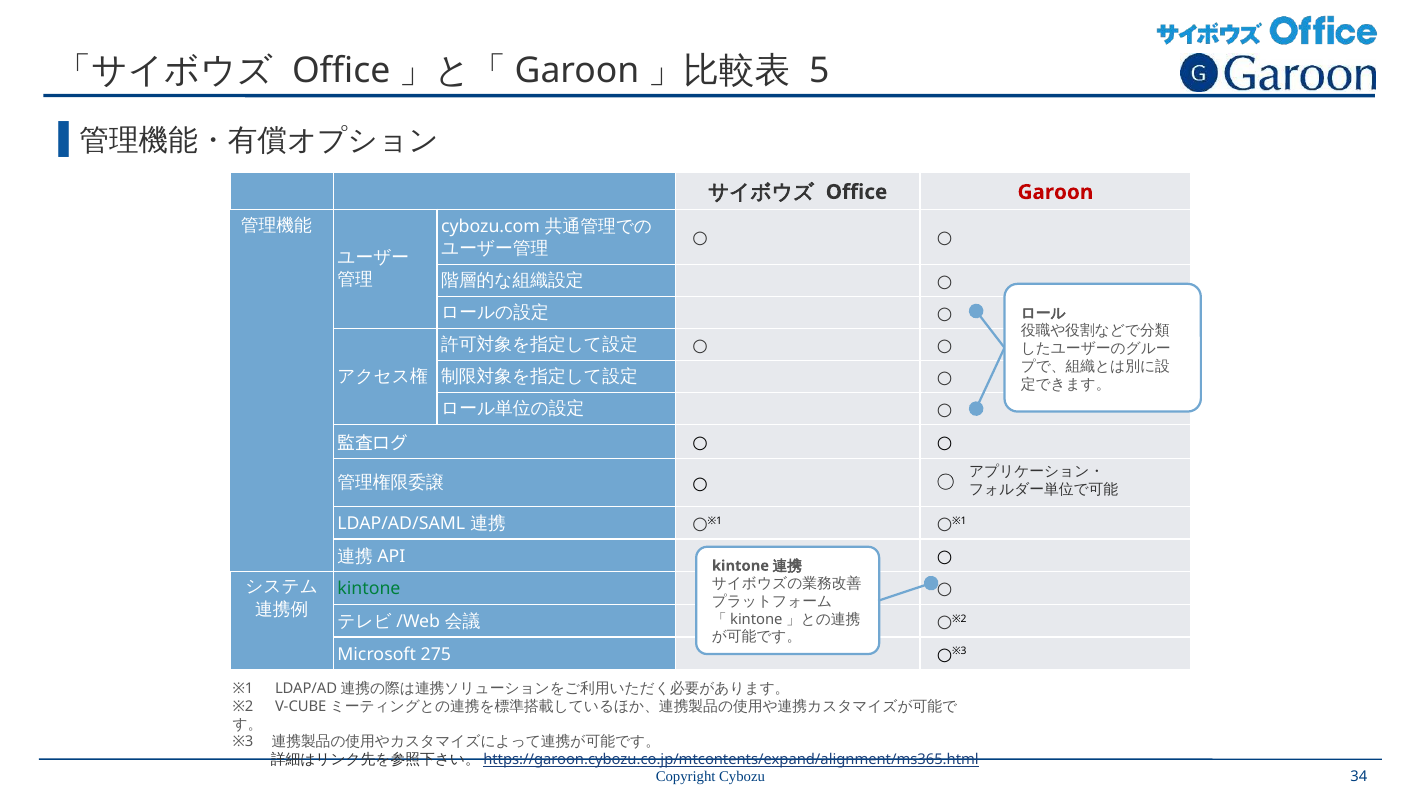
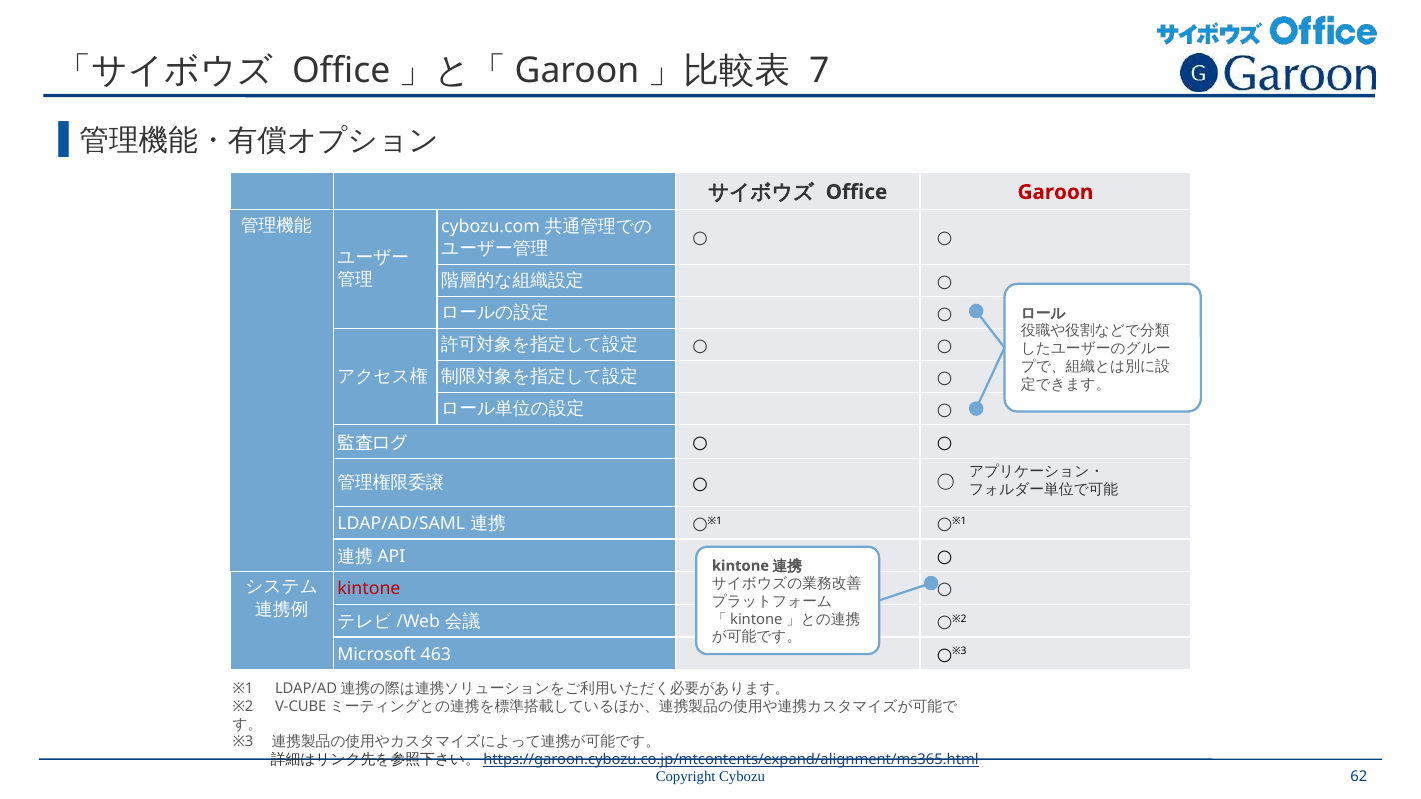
5: 5 -> 7
kintone at (369, 589) colour: green -> red
275: 275 -> 463
34: 34 -> 62
